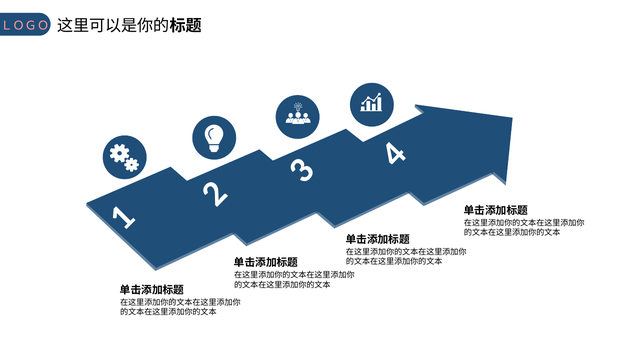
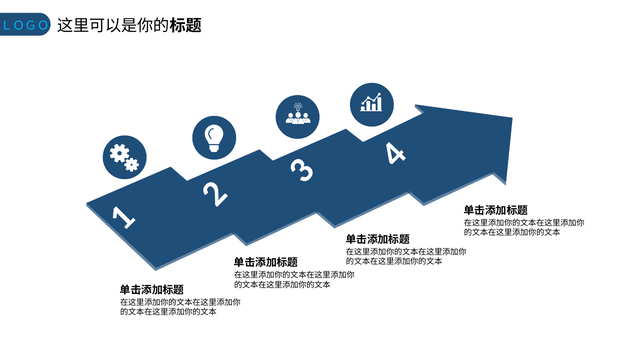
ＬＯＧＯ colour: pink -> light blue
